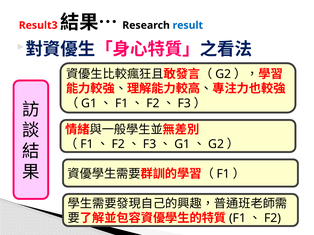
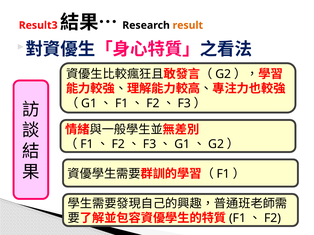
result colour: blue -> orange
